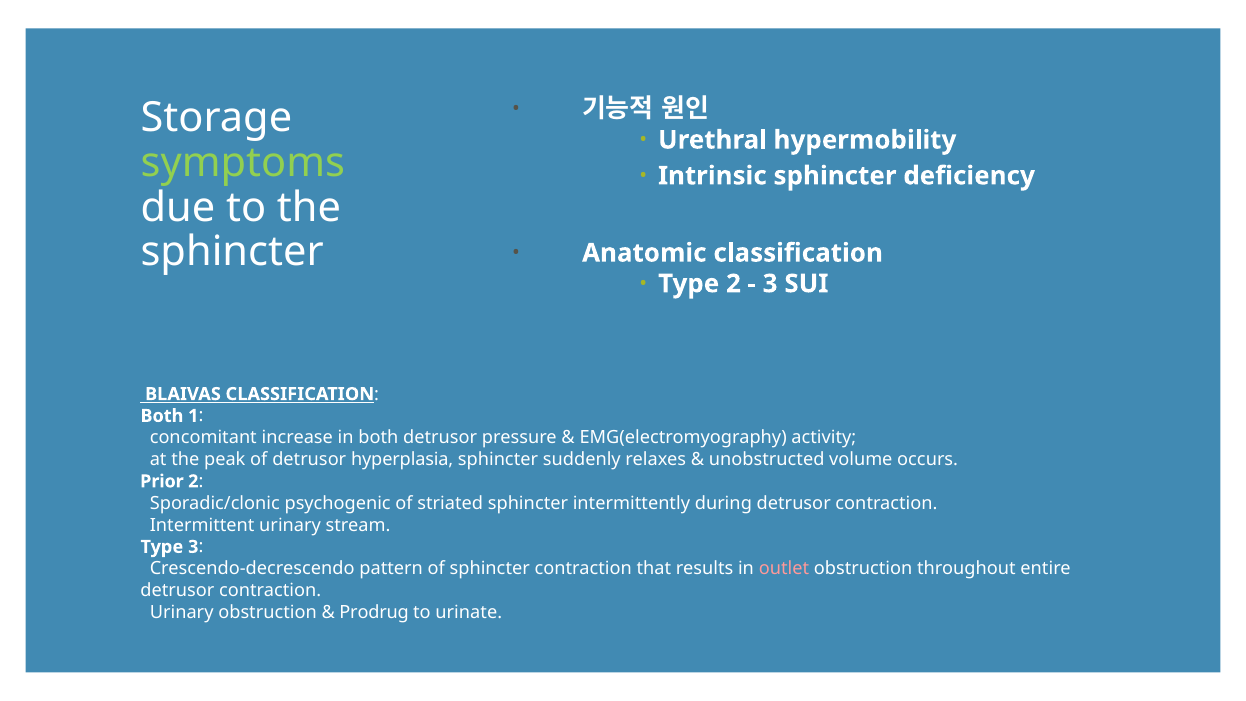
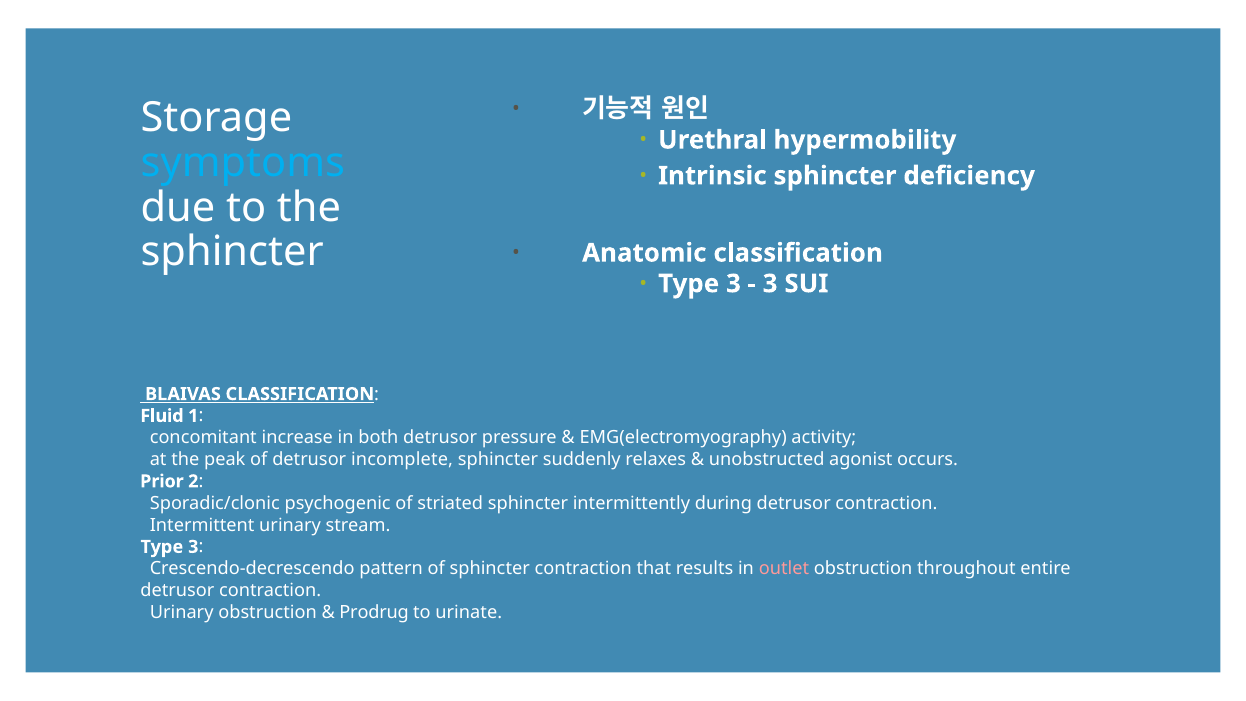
symptoms colour: light green -> light blue
2 at (734, 284): 2 -> 3
Both at (162, 416): Both -> Fluid
hyperplasia: hyperplasia -> incomplete
volume: volume -> agonist
